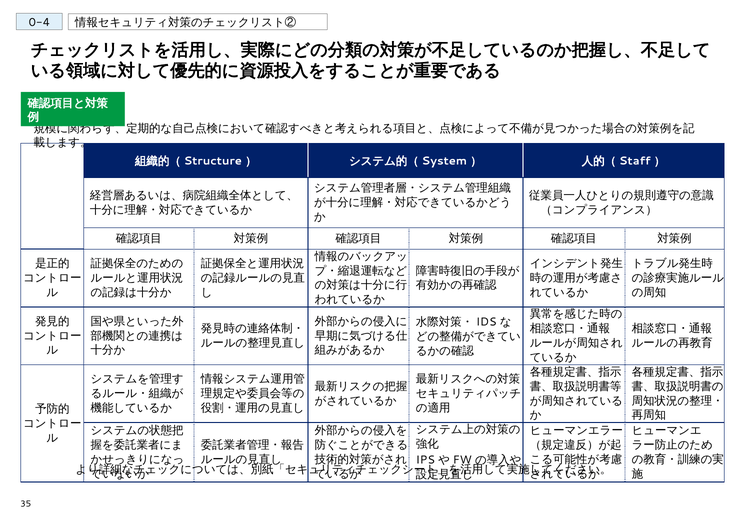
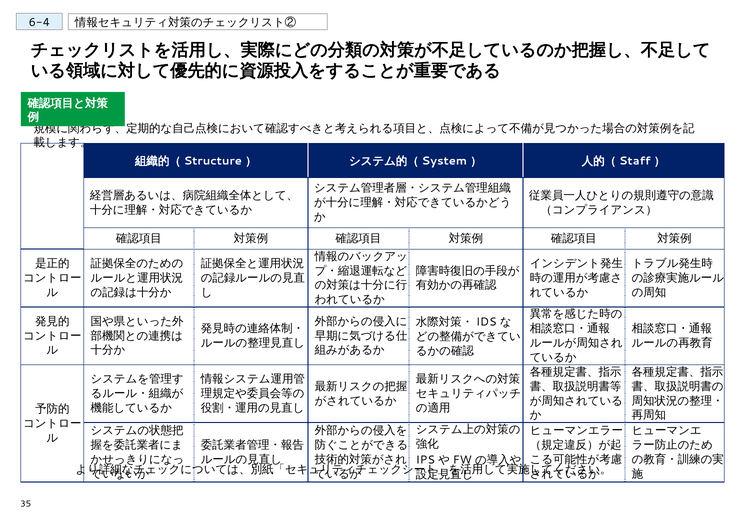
0-4: 0-4 -> 6-4
